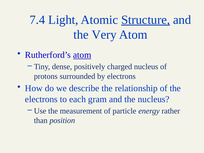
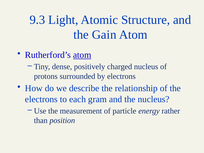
7.4: 7.4 -> 9.3
Structure underline: present -> none
Very: Very -> Gain
